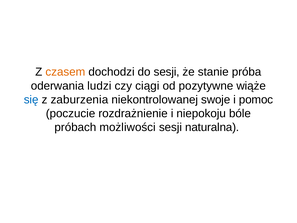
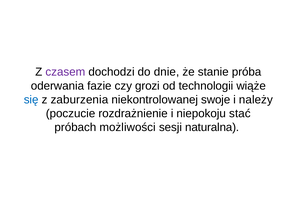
czasem colour: orange -> purple
do sesji: sesji -> dnie
ludzi: ludzi -> fazie
ciągi: ciągi -> grozi
pozytywne: pozytywne -> technologii
pomoc: pomoc -> należy
bóle: bóle -> stać
